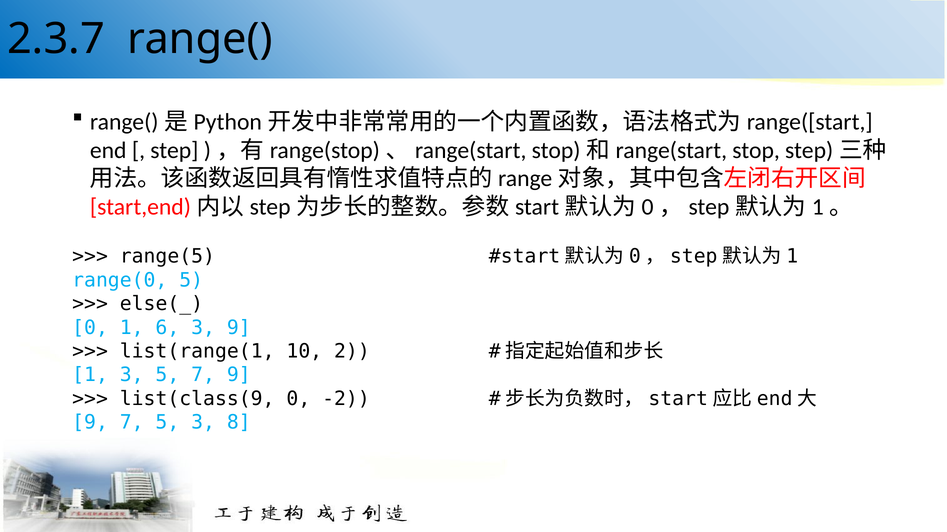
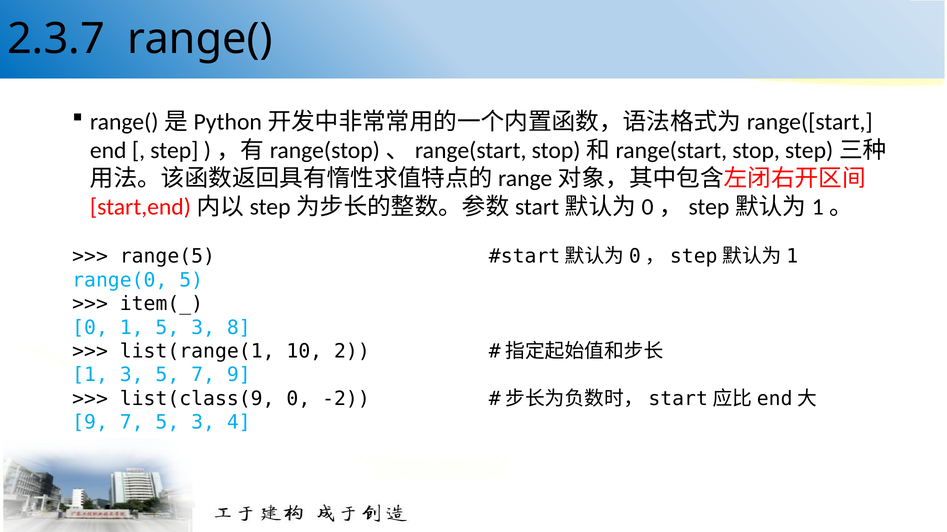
else(_: else(_ -> item(_
1 6: 6 -> 5
3 9: 9 -> 8
8: 8 -> 4
